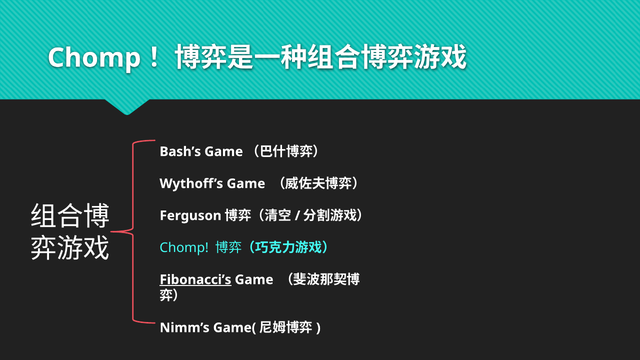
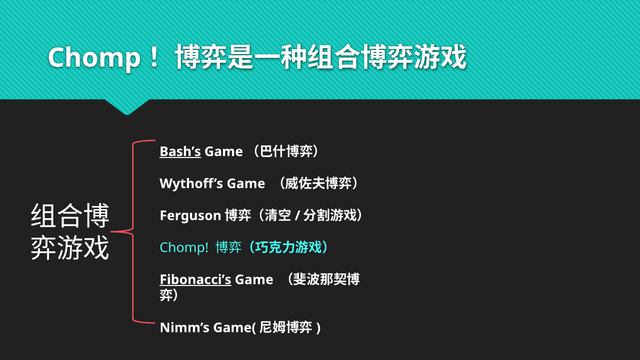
Bash’s underline: none -> present
